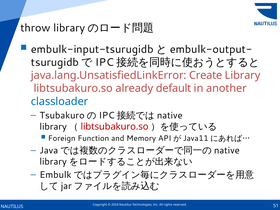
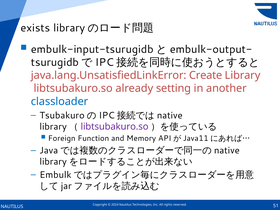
throw: throw -> exists
default: default -> setting
libtsubakuro.so at (115, 127) colour: red -> purple
